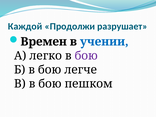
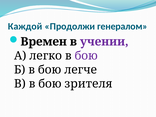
разрушает: разрушает -> генералом
учении colour: blue -> purple
пешком: пешком -> зрителя
